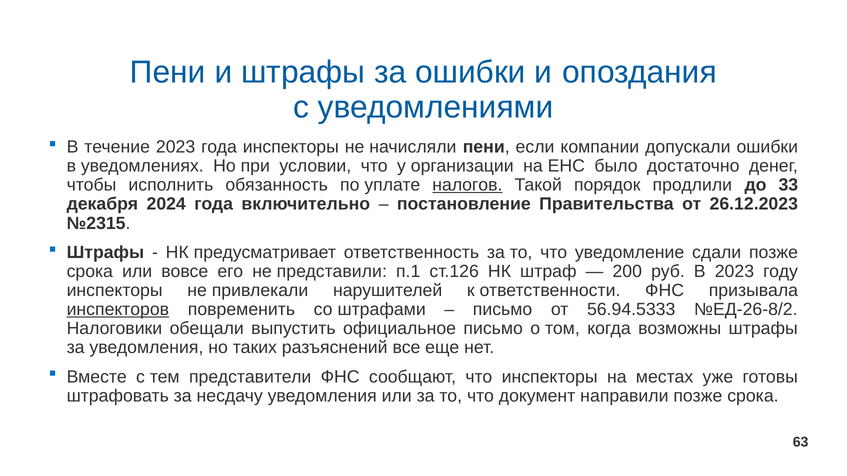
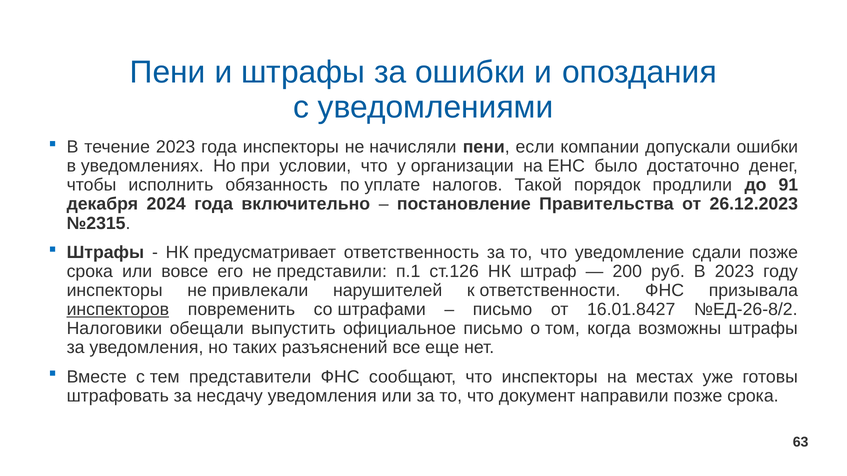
налогов underline: present -> none
33: 33 -> 91
56.94.5333: 56.94.5333 -> 16.01.8427
